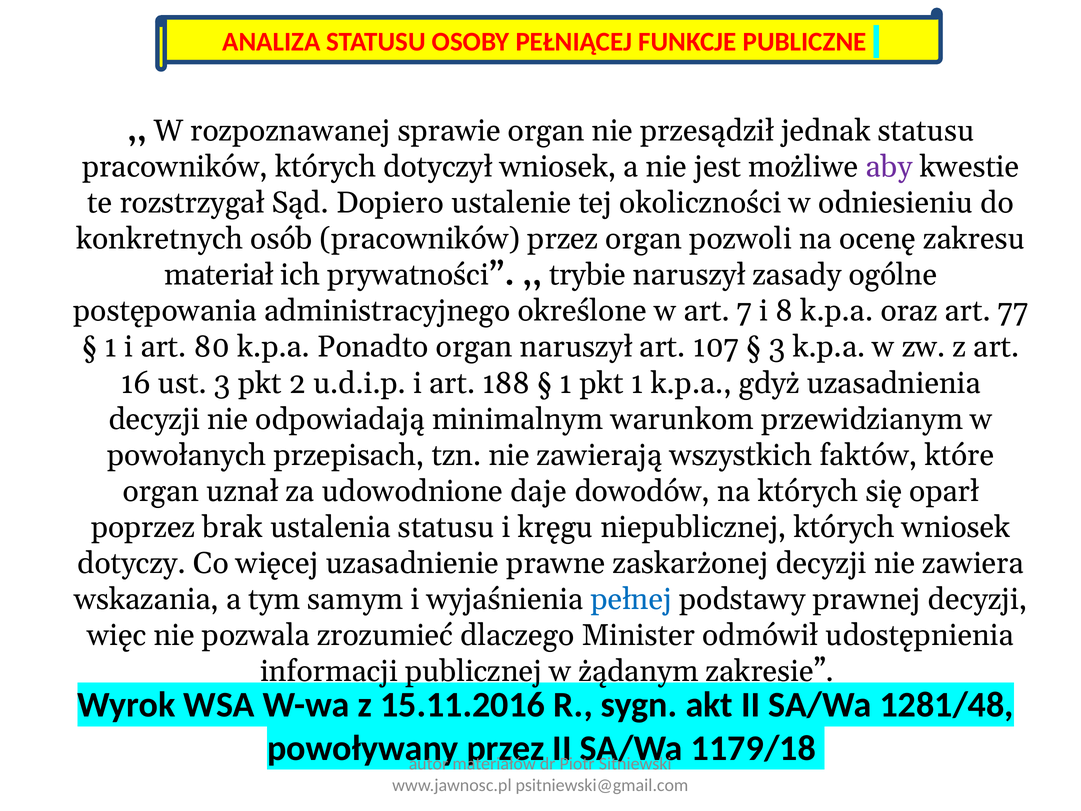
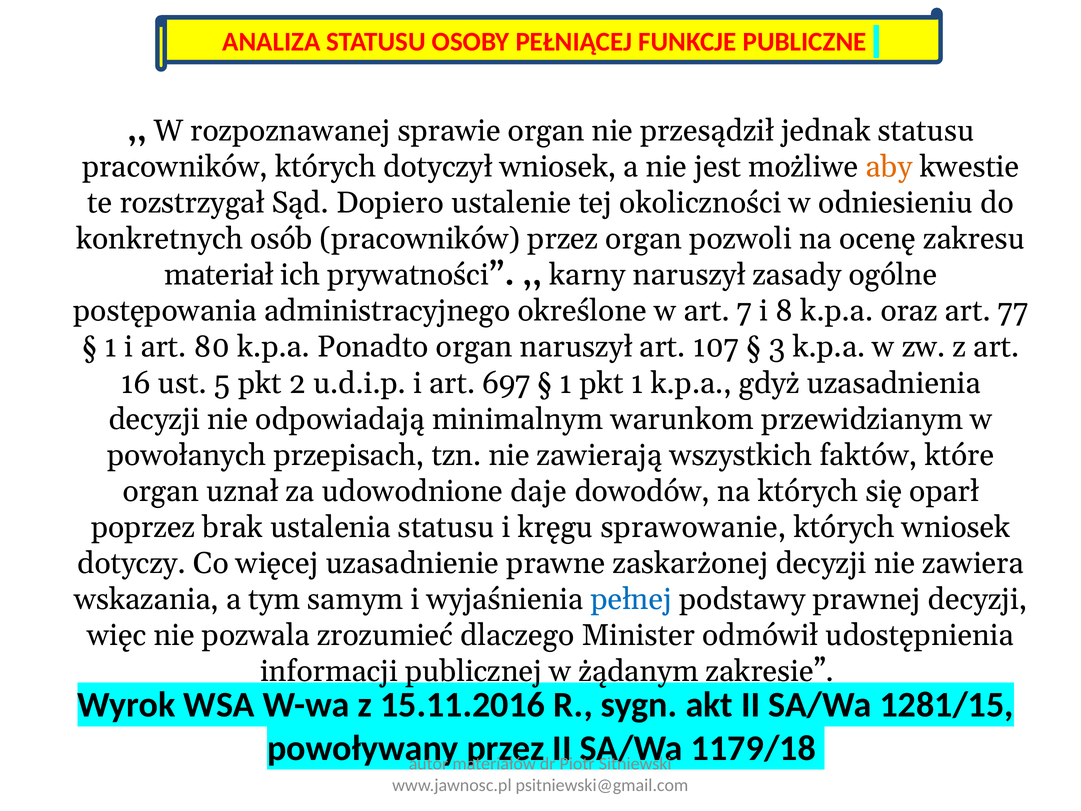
aby colour: purple -> orange
trybie: trybie -> karny
ust 3: 3 -> 5
188: 188 -> 697
niepublicznej: niepublicznej -> sprawowanie
1281/48: 1281/48 -> 1281/15
